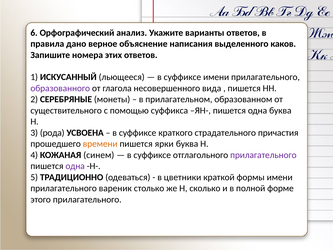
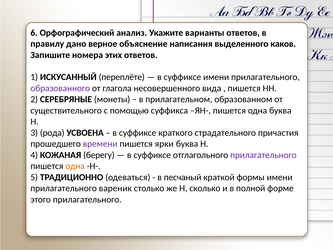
правила: правила -> правилу
льющееся: льющееся -> переплёте
времени colour: orange -> purple
синем: синем -> берегу
одна at (75, 166) colour: purple -> orange
цветники: цветники -> песчаный
